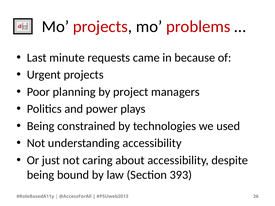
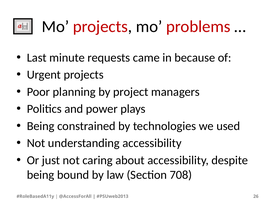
393: 393 -> 708
